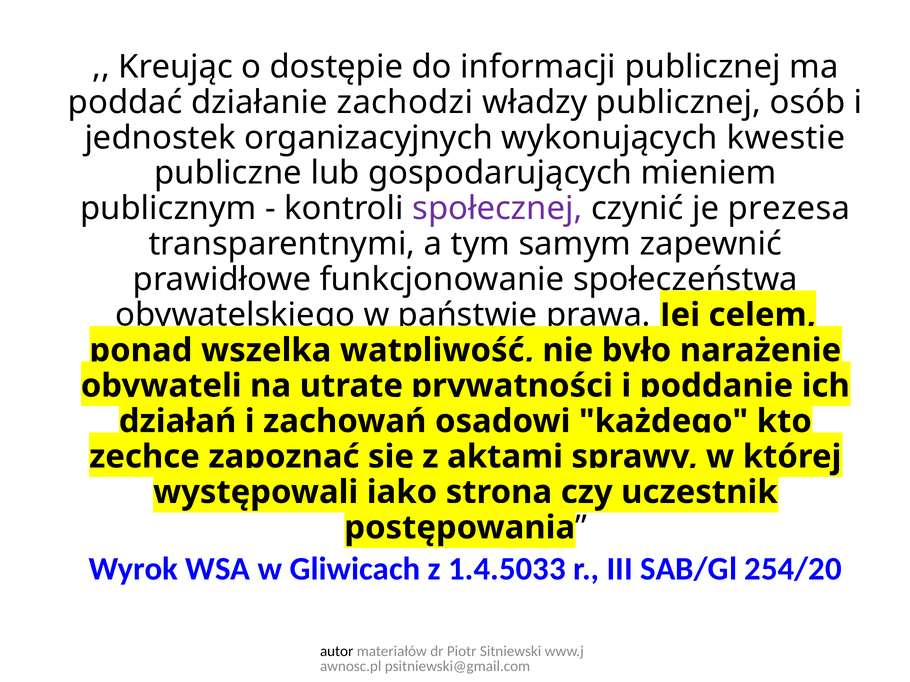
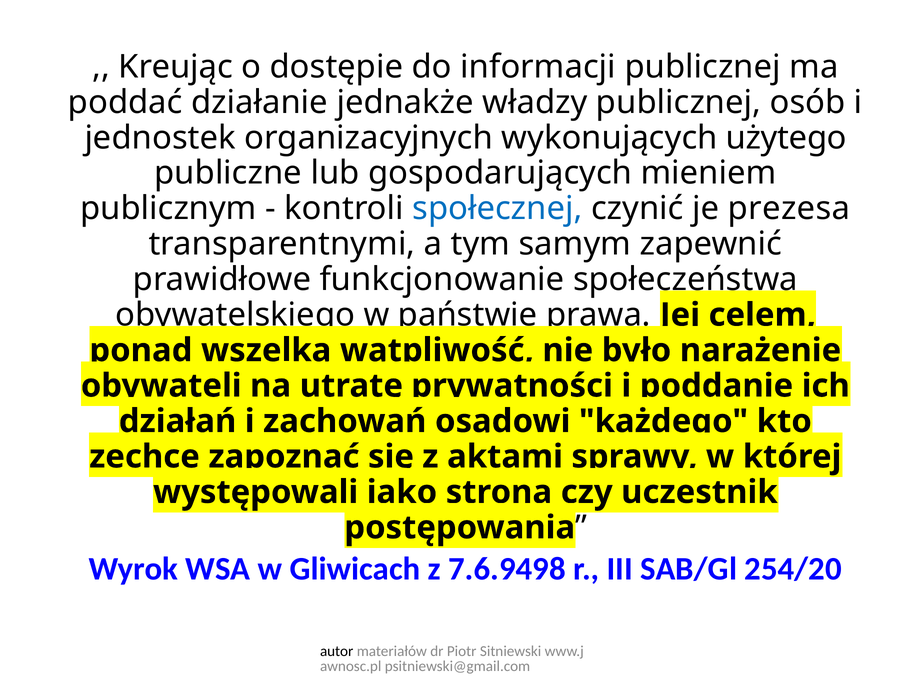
zachodzi: zachodzi -> jednakże
kwestie: kwestie -> użytego
społecznej colour: purple -> blue
1.4.5033: 1.4.5033 -> 7.6.9498
